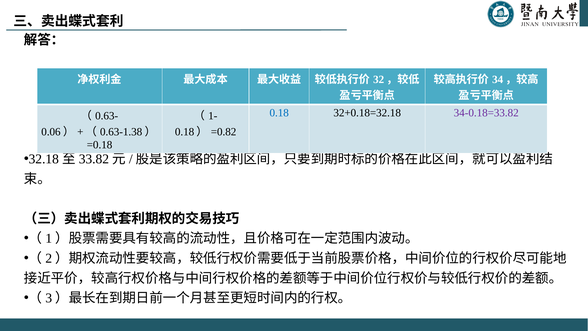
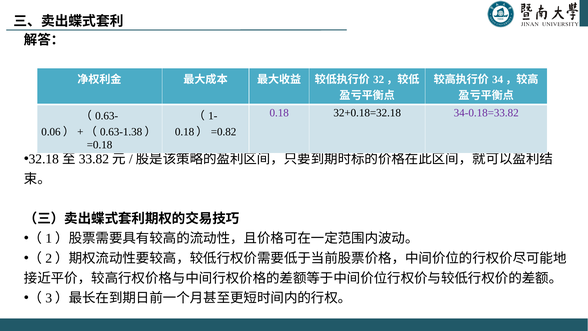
0.18 colour: blue -> purple
